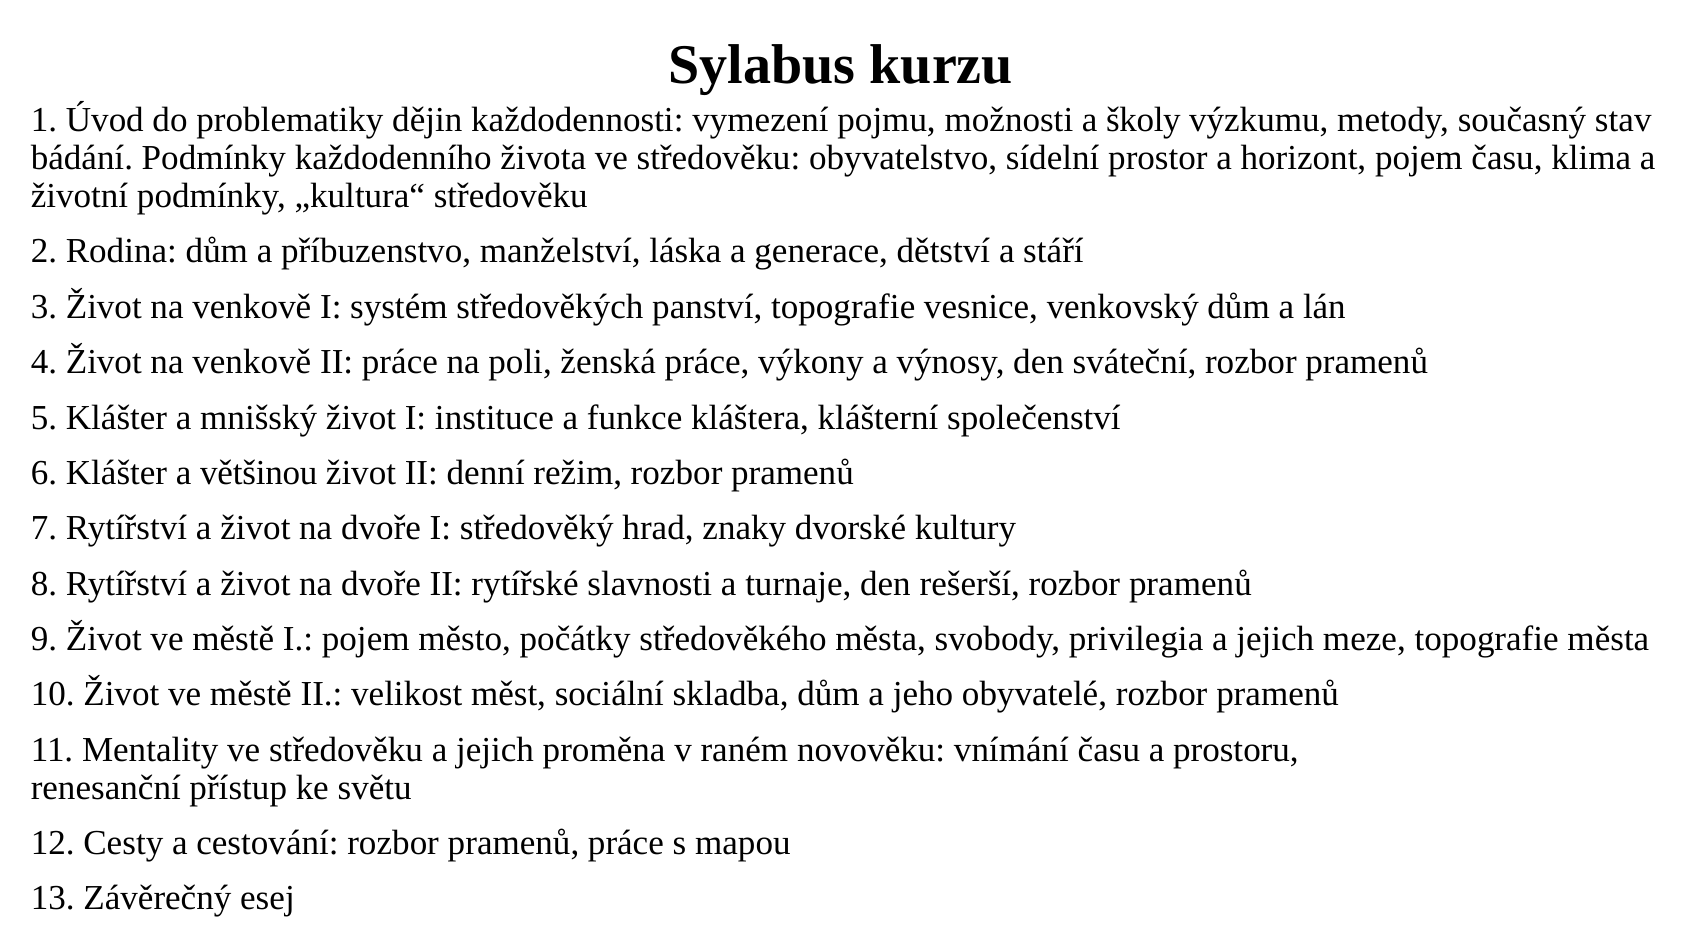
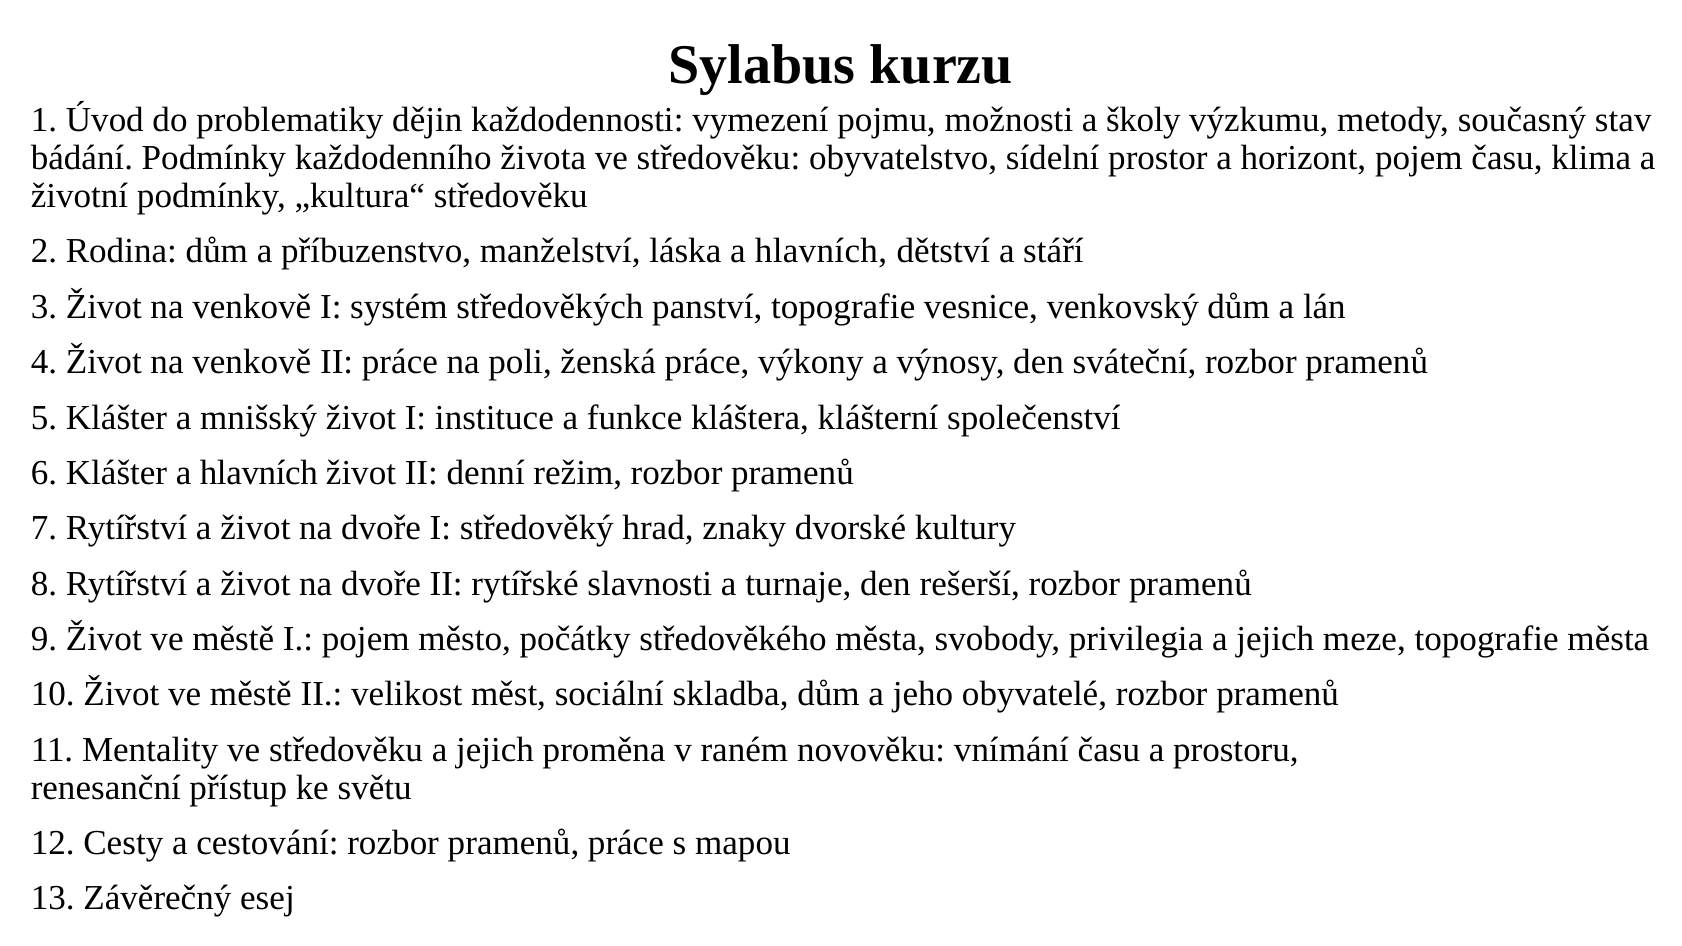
láska a generace: generace -> hlavních
Klášter a většinou: většinou -> hlavních
